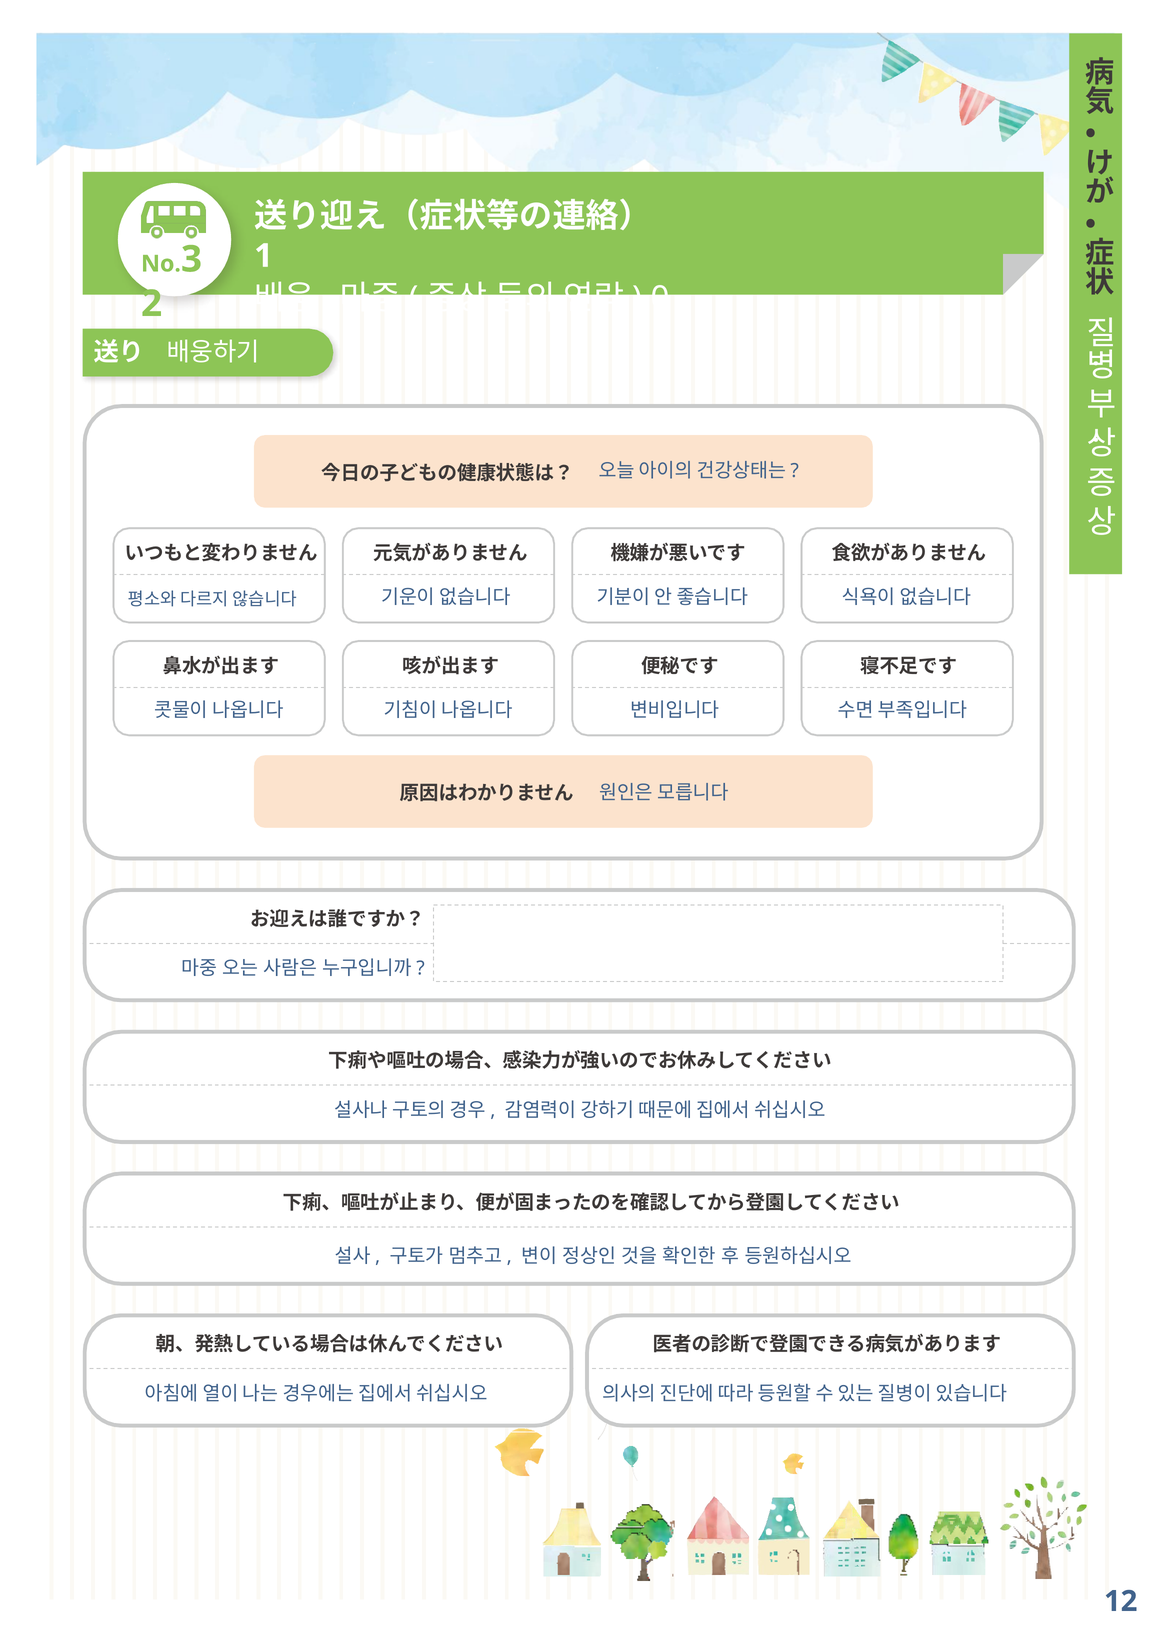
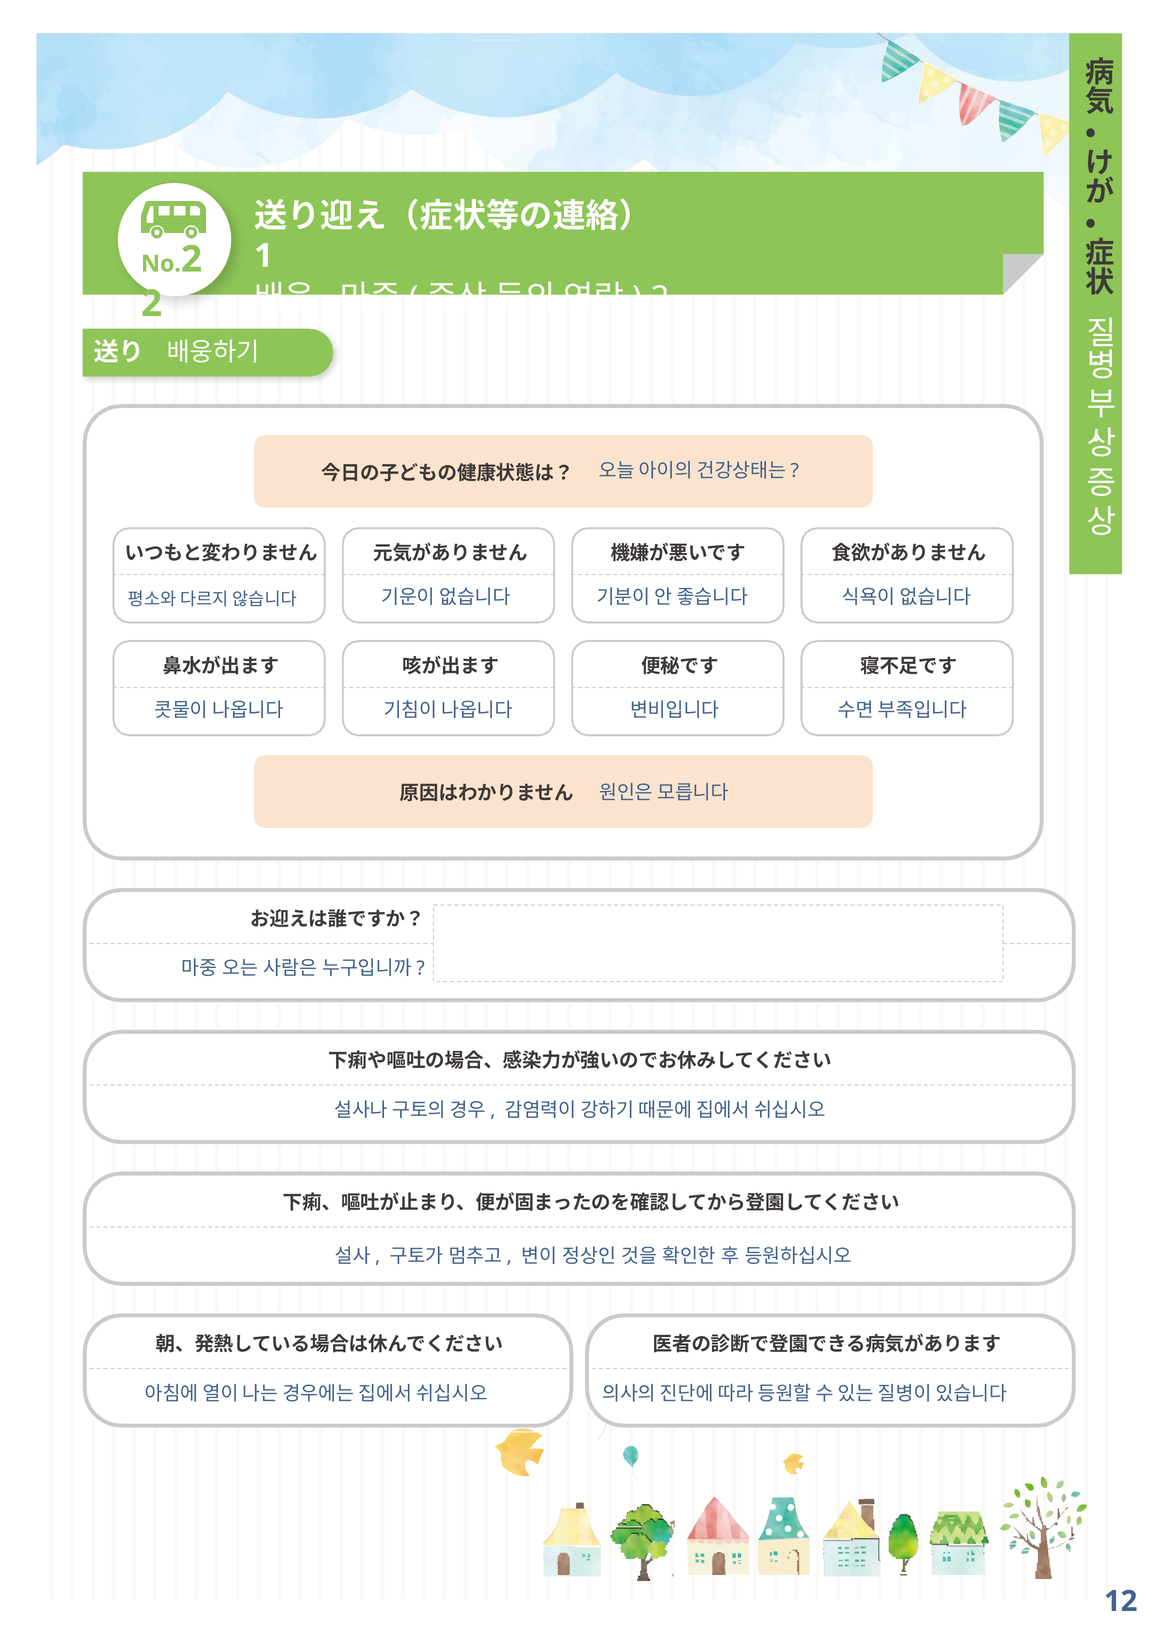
3 at (192, 259): 3 -> 2
0 at (660, 298): 0 -> 2
